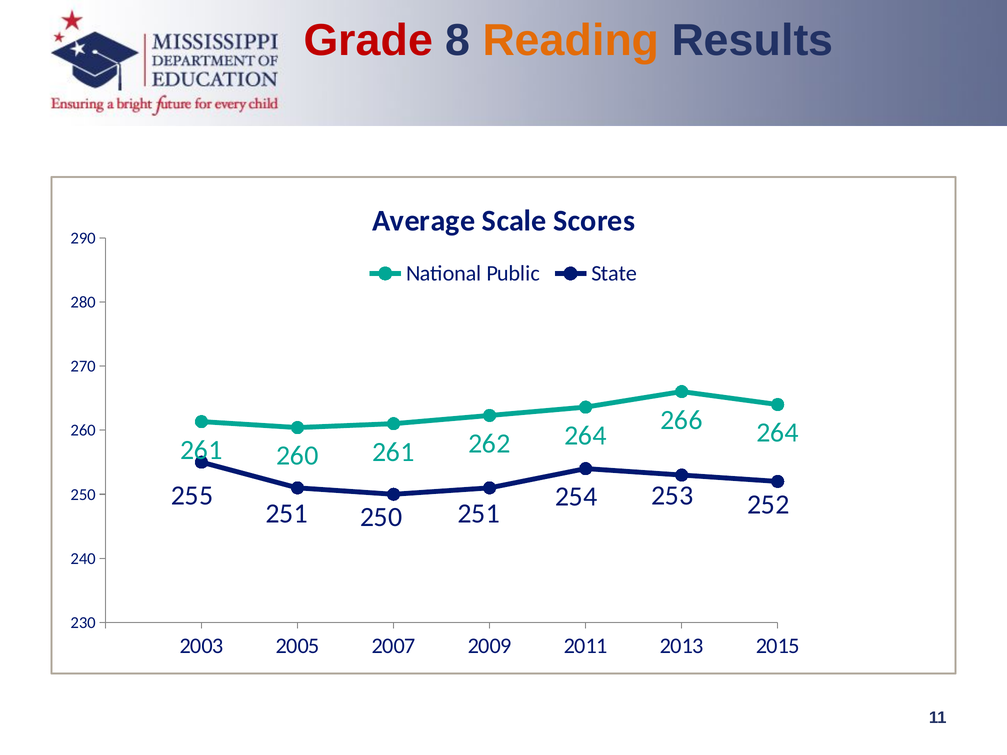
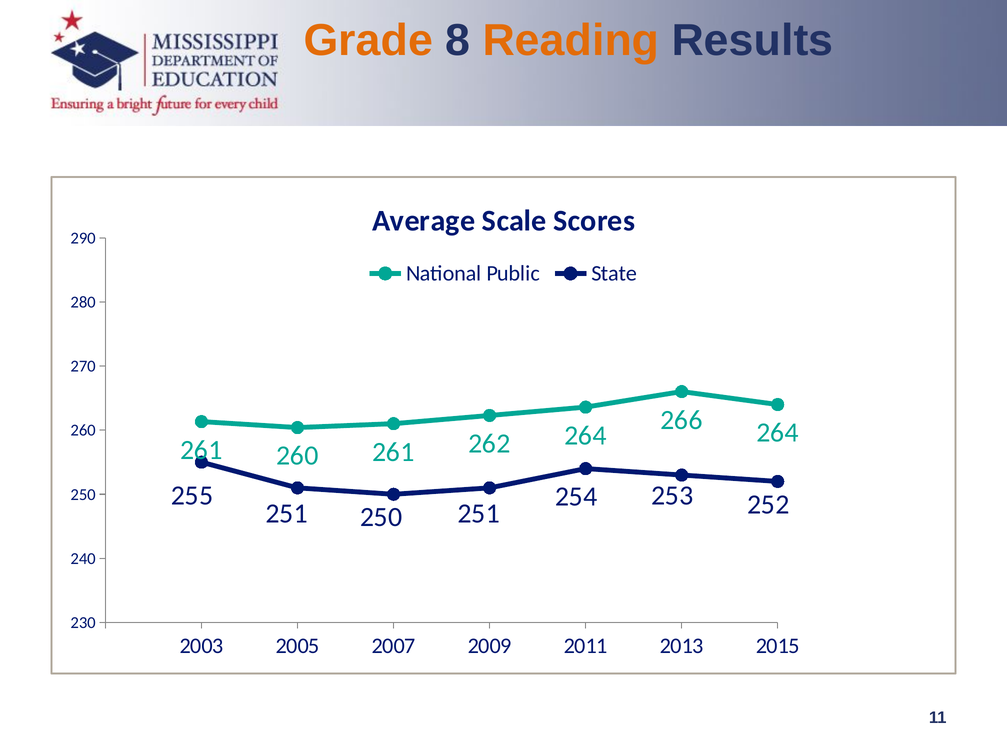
Grade colour: red -> orange
